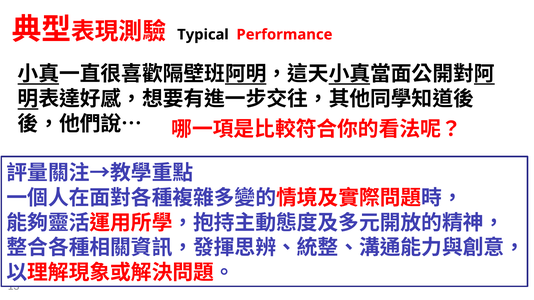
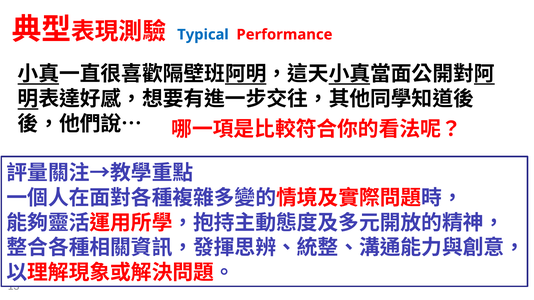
Typical colour: black -> blue
